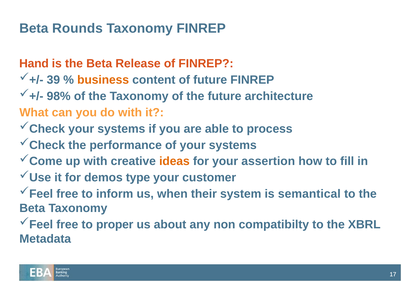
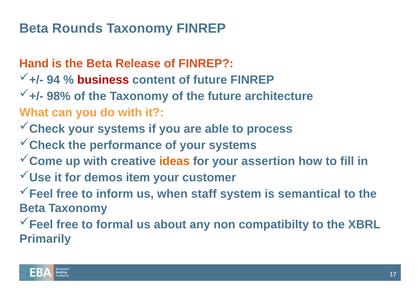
39: 39 -> 94
business colour: orange -> red
type: type -> item
their: their -> staff
proper: proper -> formal
Metadata: Metadata -> Primarily
